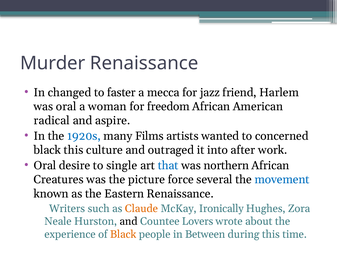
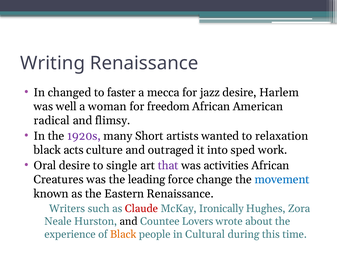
Murder: Murder -> Writing
jazz friend: friend -> desire
was oral: oral -> well
aspire: aspire -> flimsy
1920s colour: blue -> purple
Films: Films -> Short
concerned: concerned -> relaxation
black this: this -> acts
after: after -> sped
that colour: blue -> purple
northern: northern -> activities
picture: picture -> leading
several: several -> change
Claude colour: orange -> red
Between: Between -> Cultural
